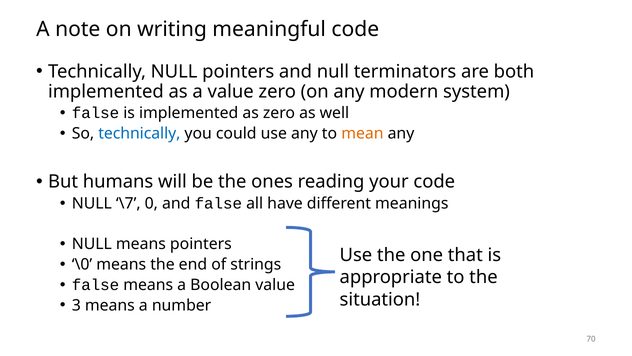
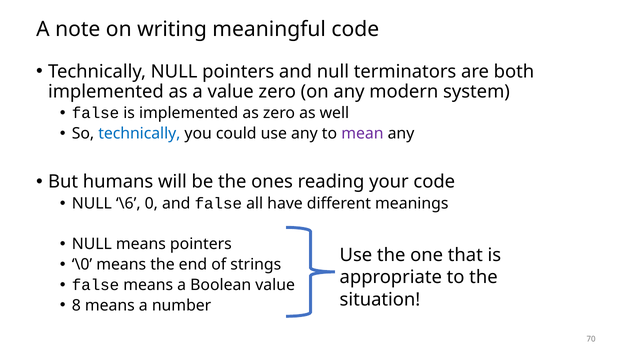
mean colour: orange -> purple
\7: \7 -> \6
3: 3 -> 8
